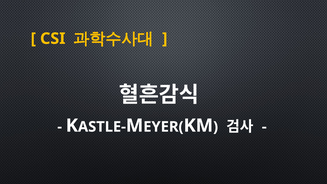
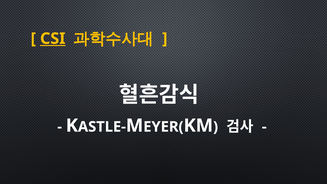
CSI underline: none -> present
